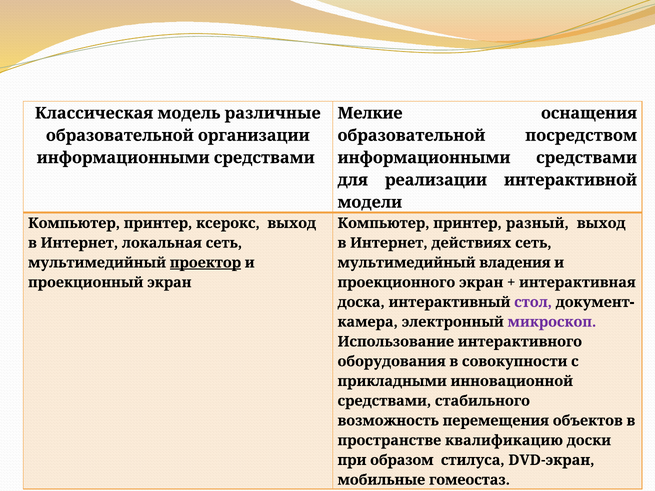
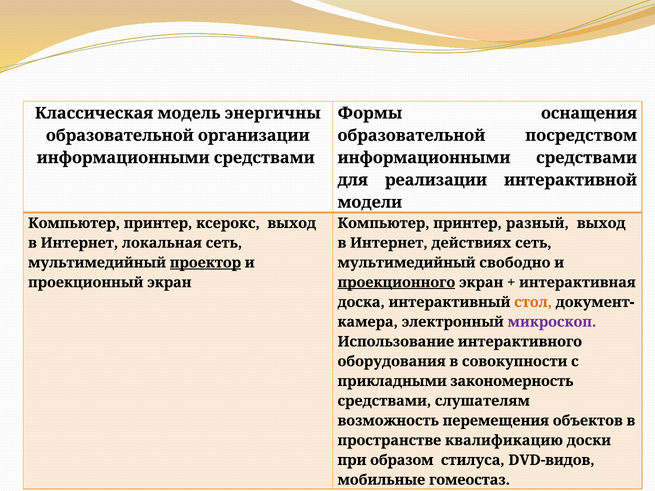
различные: различные -> энергичны
Мелкие: Мелкие -> Формы
владения: владения -> свободно
проекционного underline: none -> present
стол colour: purple -> orange
инновационной: инновационной -> закономерность
стабильного: стабильного -> слушателям
DVD-экран: DVD-экран -> DVD-видов
